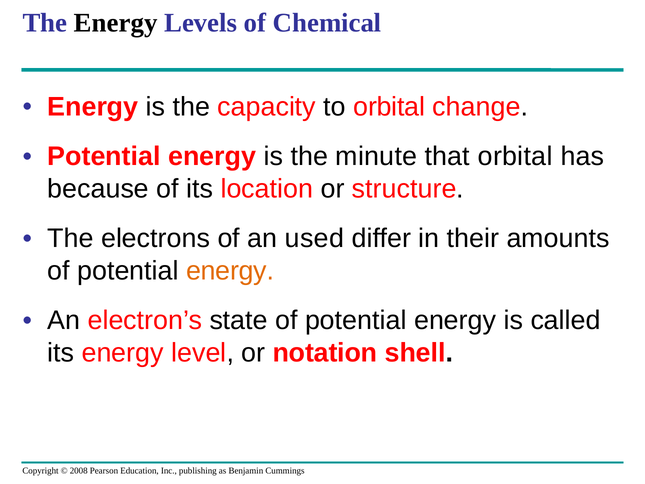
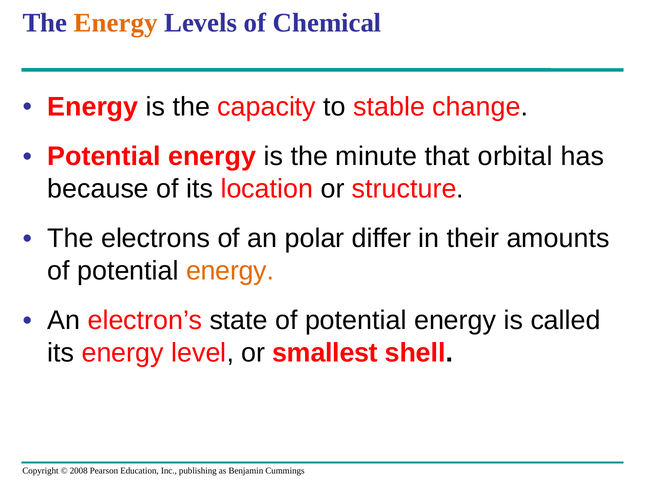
Energy at (116, 23) colour: black -> orange
to orbital: orbital -> stable
used: used -> polar
notation: notation -> smallest
